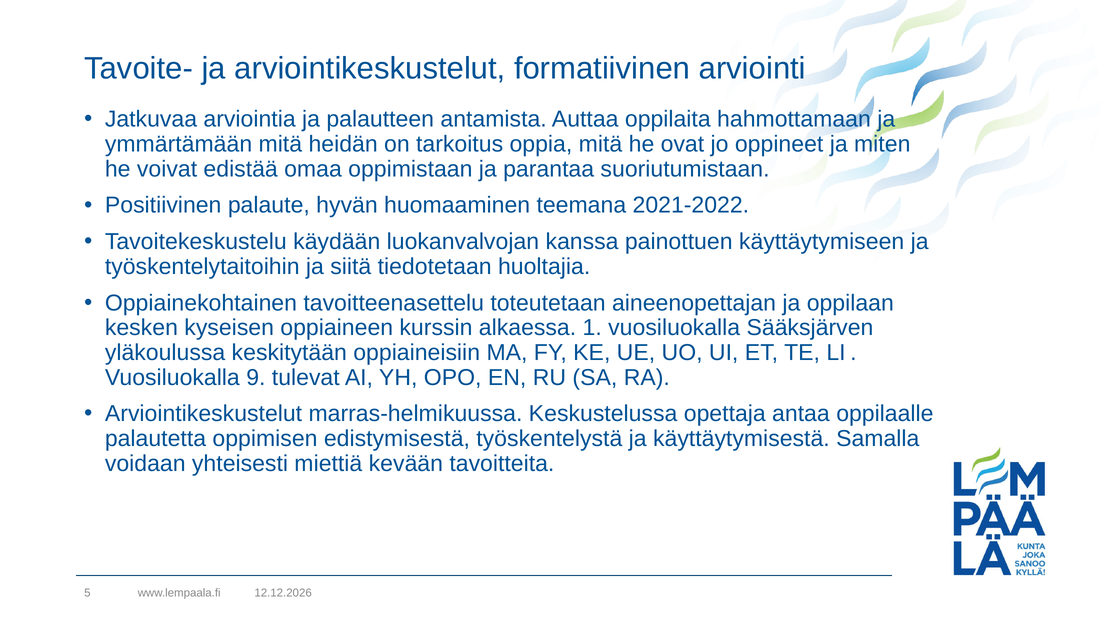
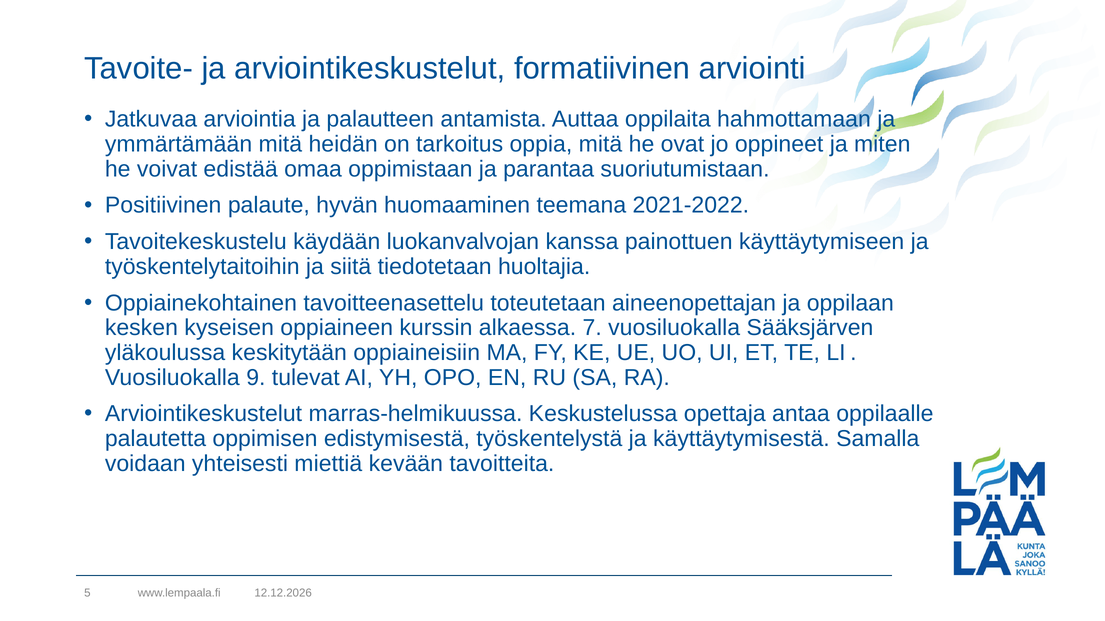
1: 1 -> 7
